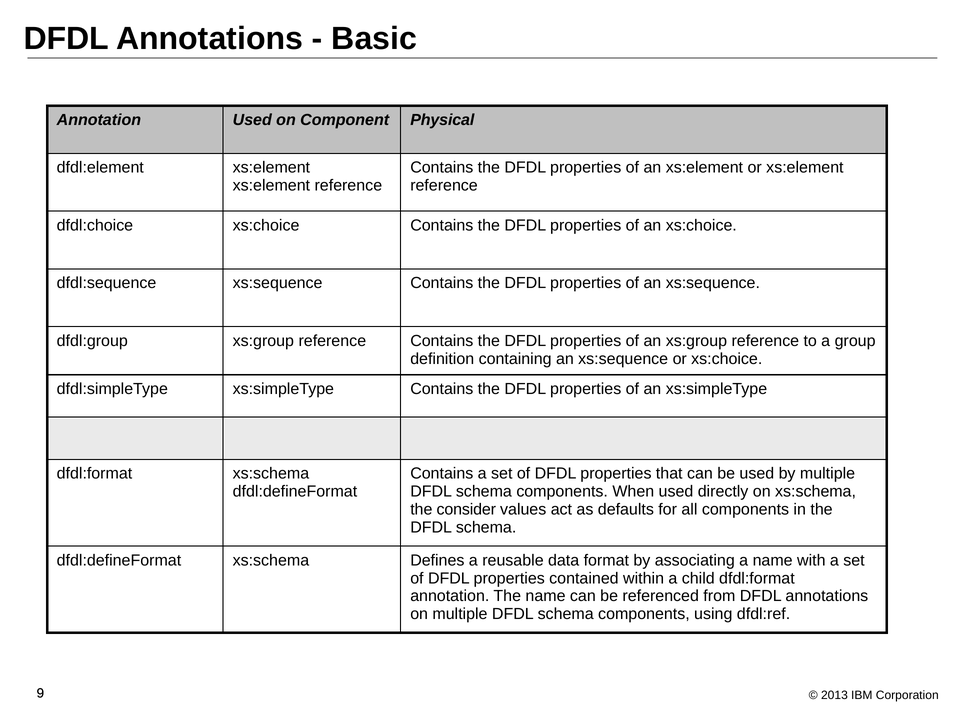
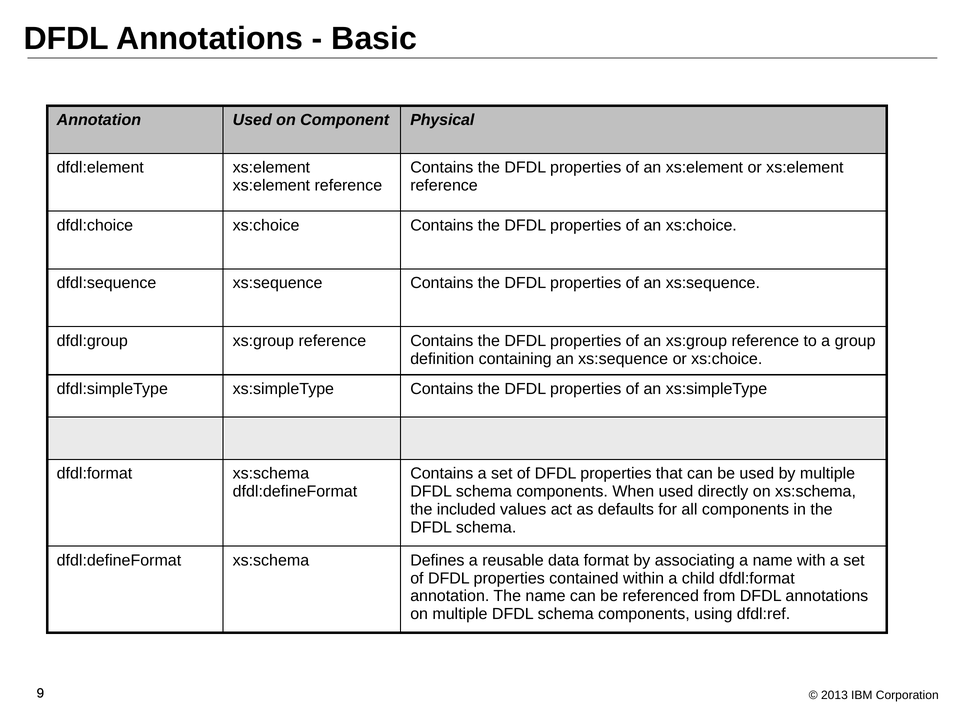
consider: consider -> included
